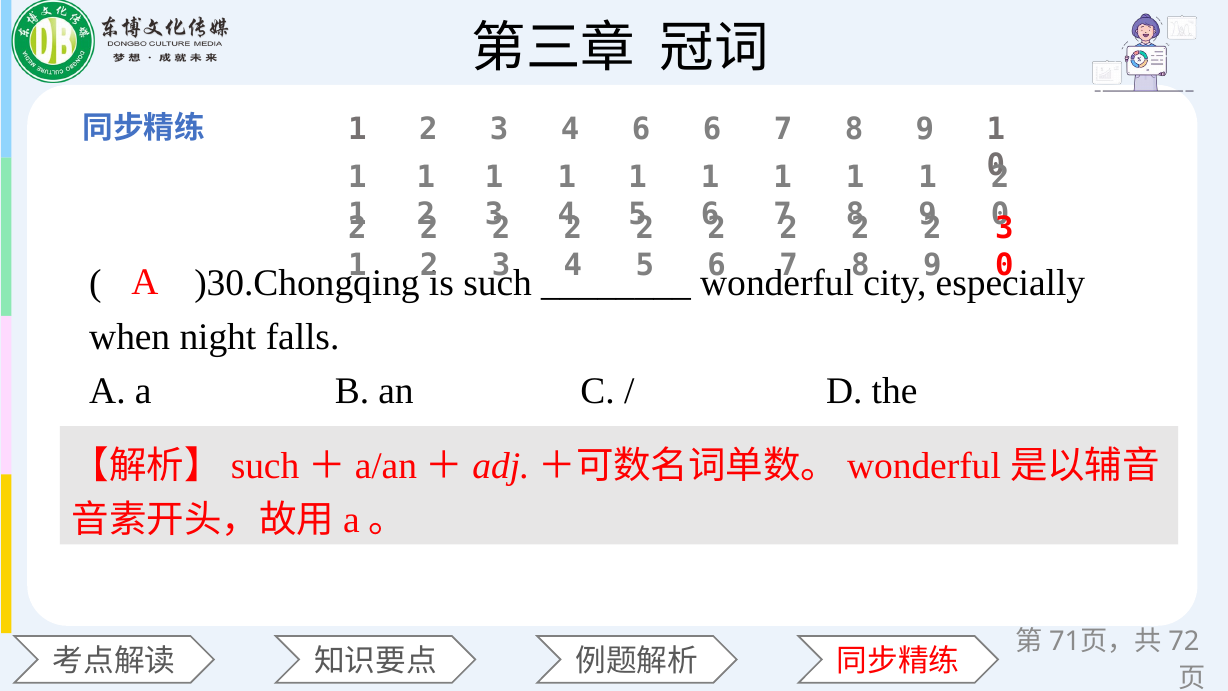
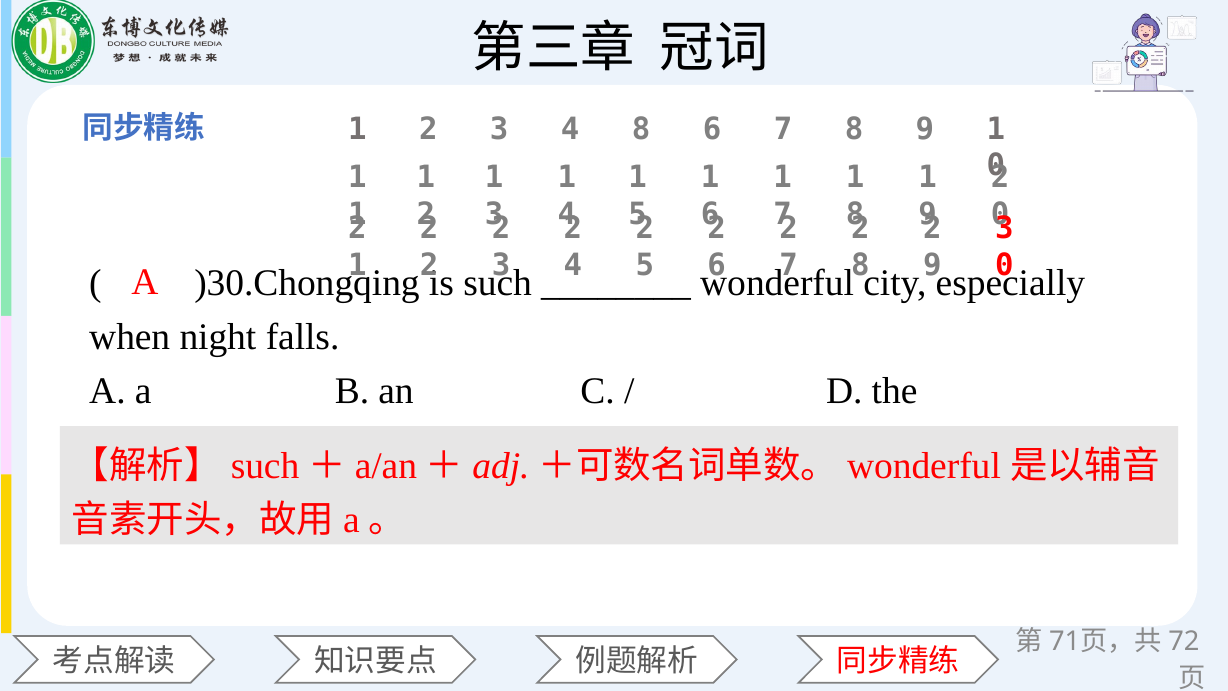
4 6: 6 -> 8
